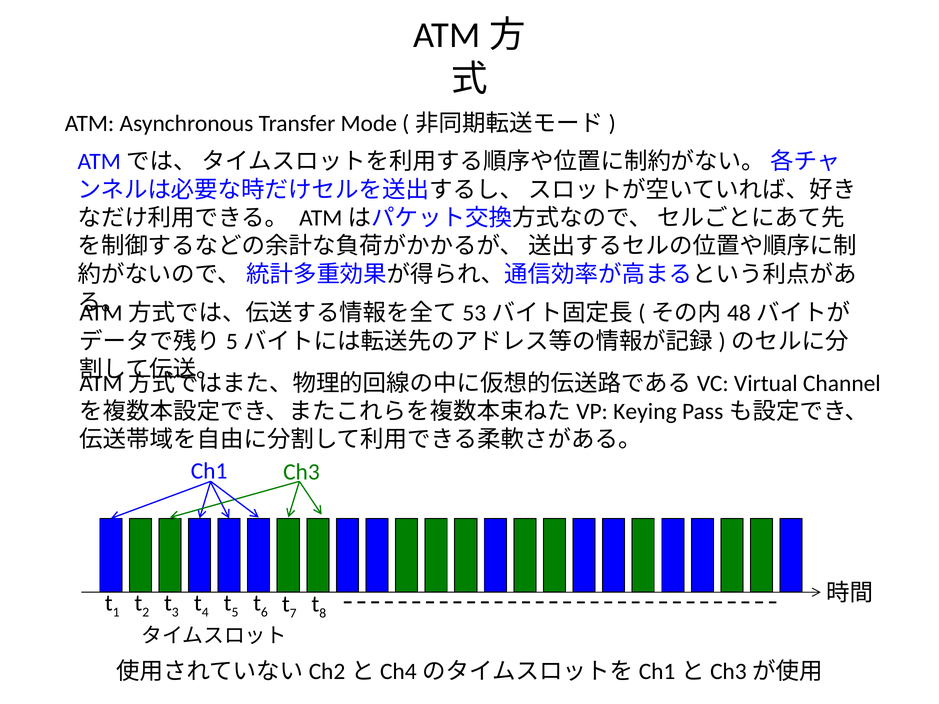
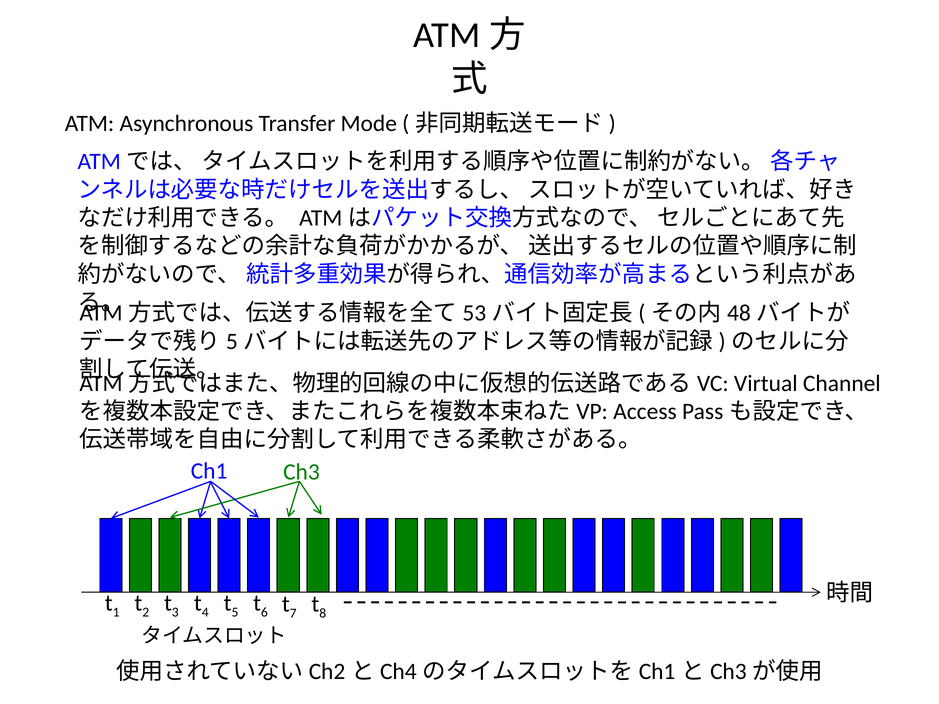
Keying: Keying -> Access
